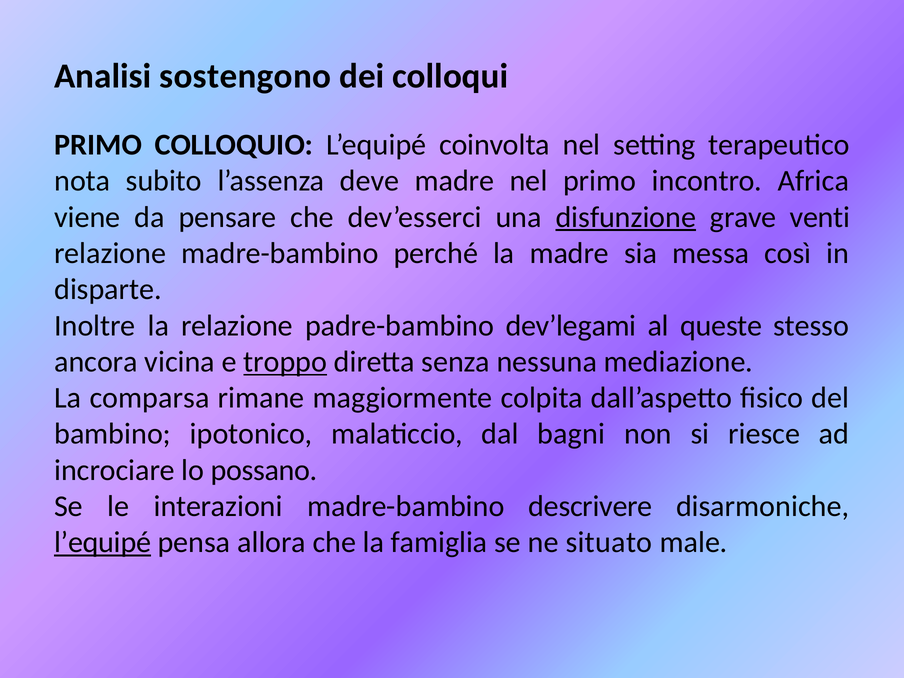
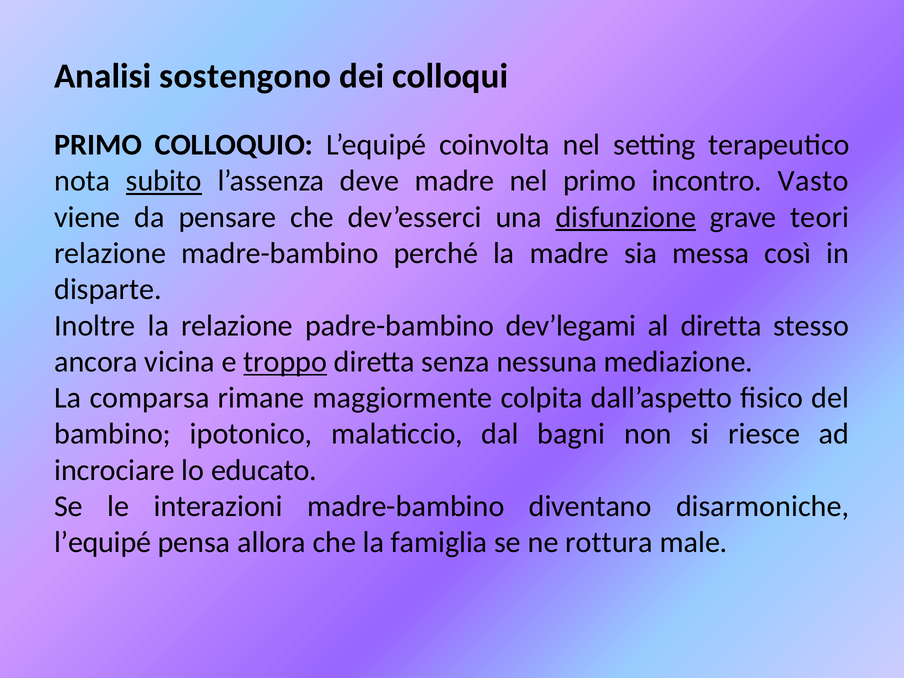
subito underline: none -> present
Africa: Africa -> Vasto
venti: venti -> teori
al queste: queste -> diretta
possano: possano -> educato
descrivere: descrivere -> diventano
l’equipé at (103, 543) underline: present -> none
situato: situato -> rottura
